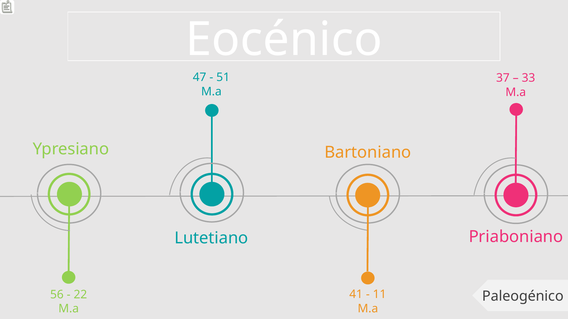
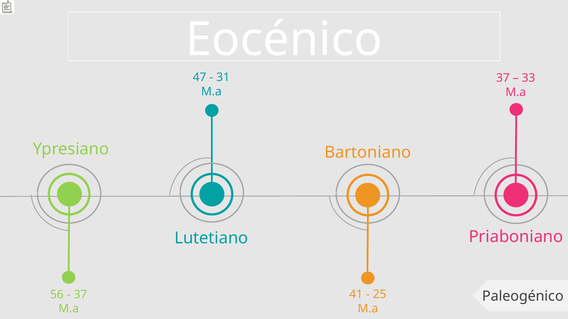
51: 51 -> 31
11: 11 -> 25
22 at (80, 295): 22 -> 37
